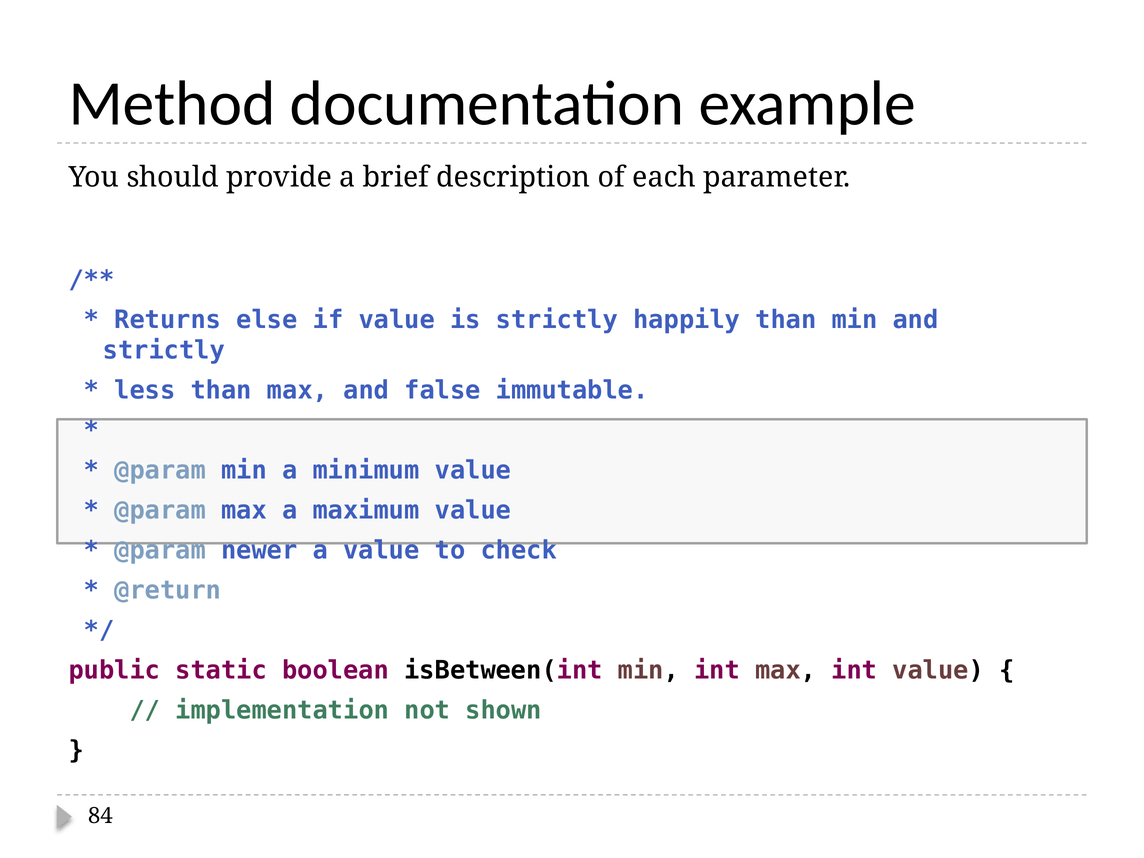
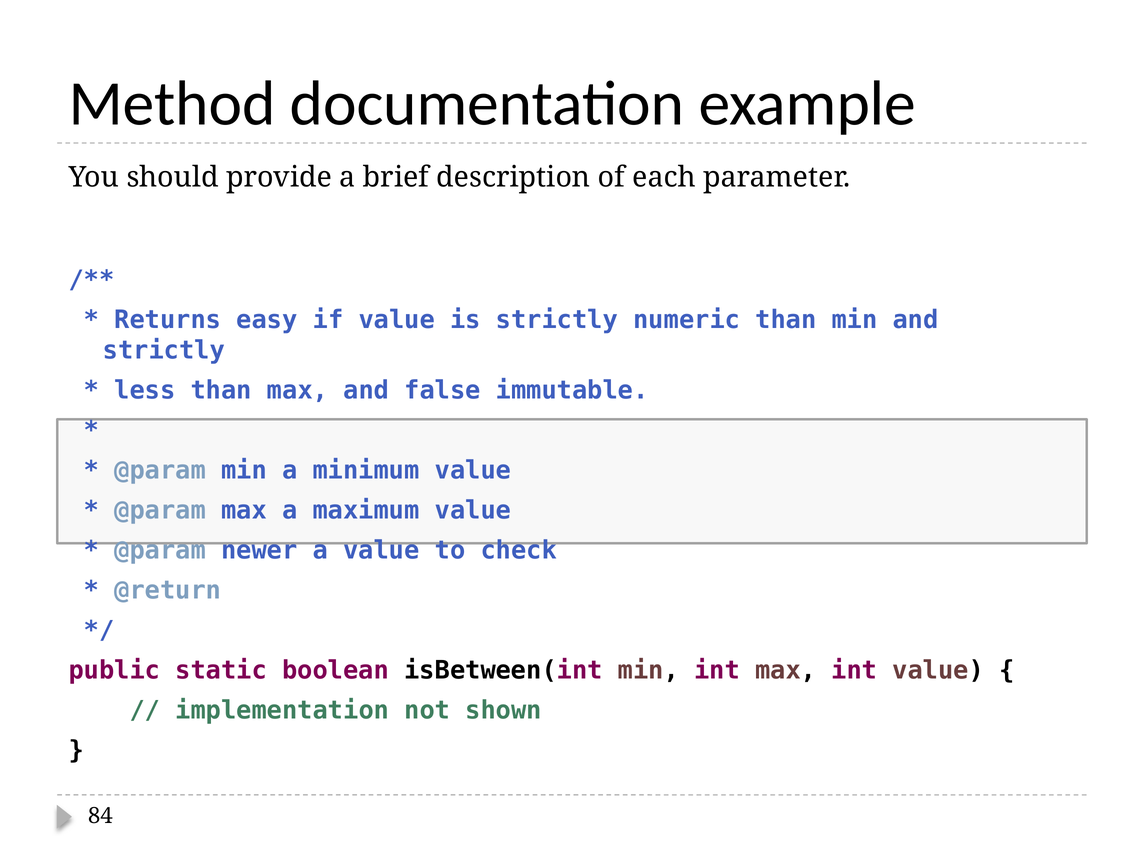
else: else -> easy
happily: happily -> numeric
